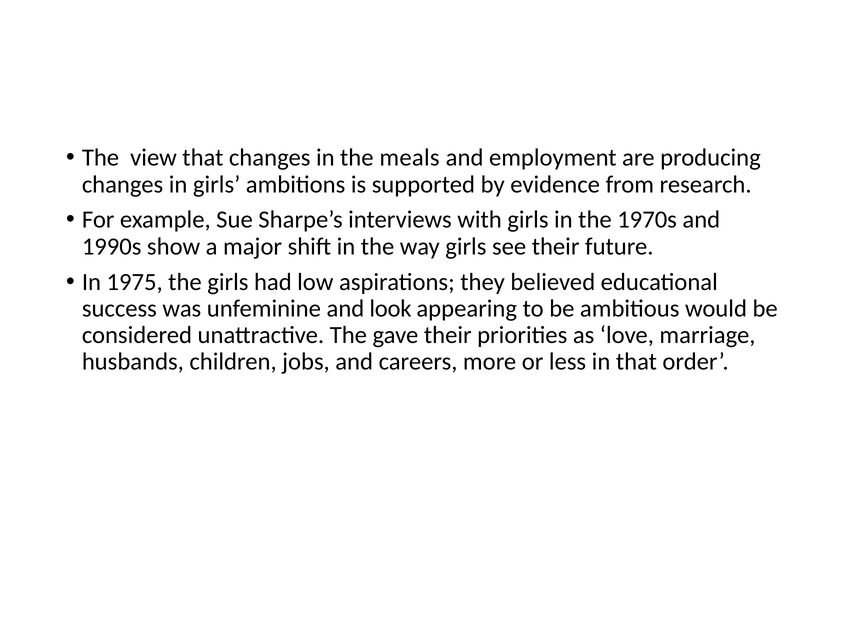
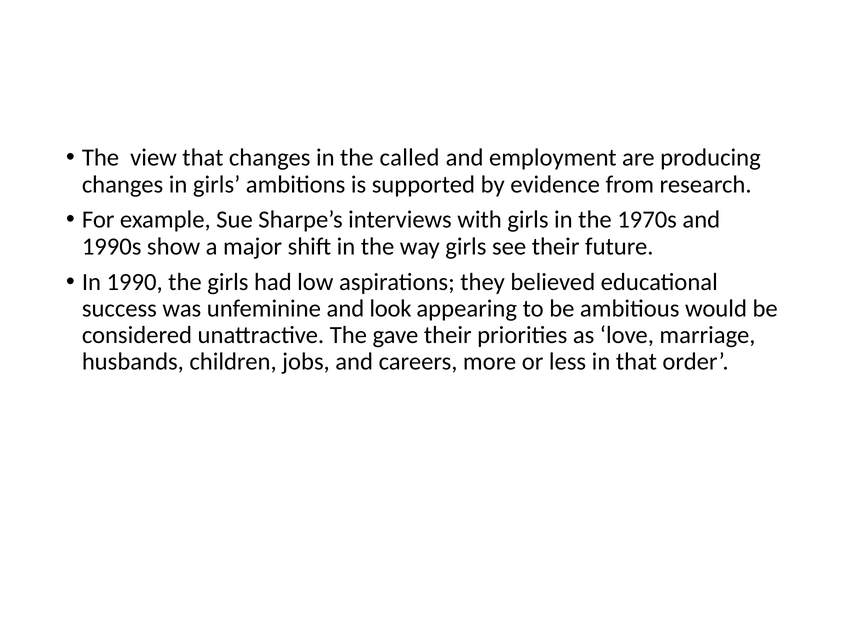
meals: meals -> called
1975: 1975 -> 1990
